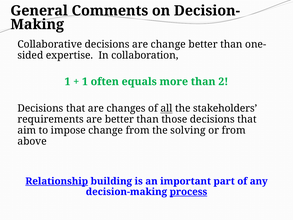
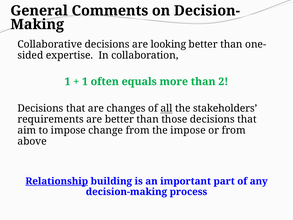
are change: change -> looking
the solving: solving -> impose
process underline: present -> none
